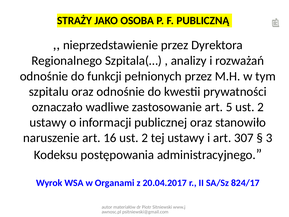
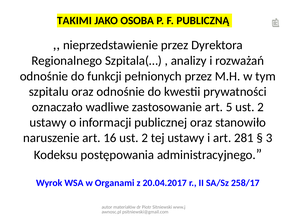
STRAŻY: STRAŻY -> TAKIMI
307: 307 -> 281
824/17: 824/17 -> 258/17
